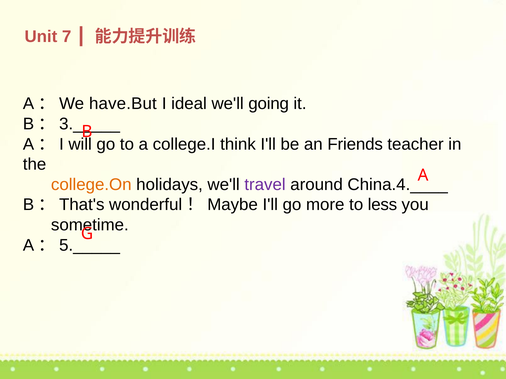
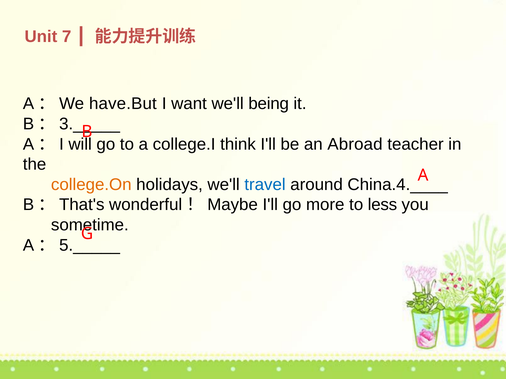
ideal: ideal -> want
going: going -> being
Friends: Friends -> Abroad
travel colour: purple -> blue
